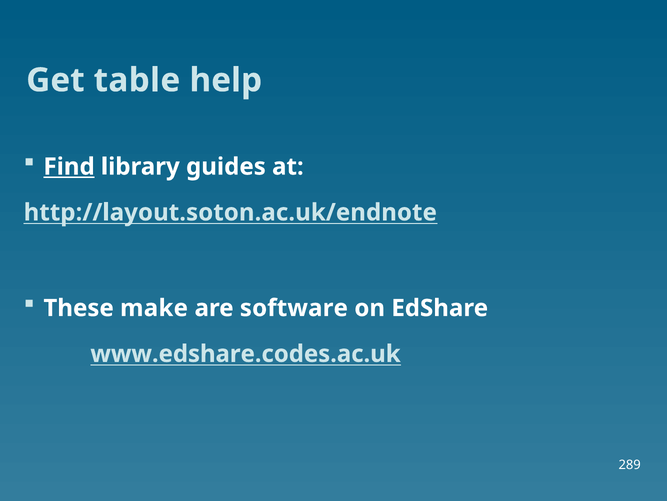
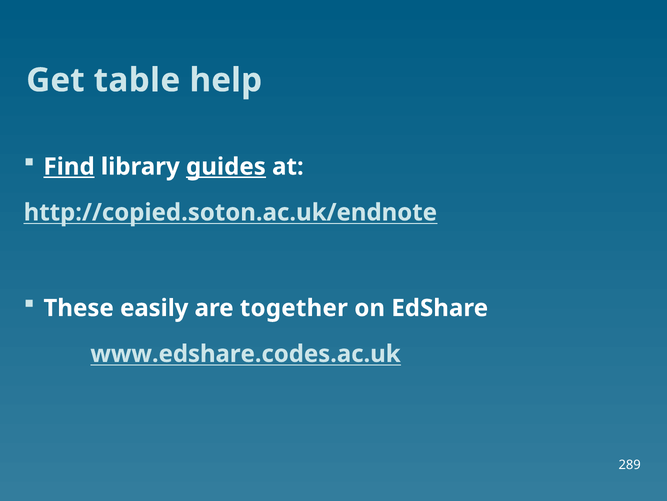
guides underline: none -> present
http://layout.soton.ac.uk/endnote: http://layout.soton.ac.uk/endnote -> http://copied.soton.ac.uk/endnote
make: make -> easily
software: software -> together
